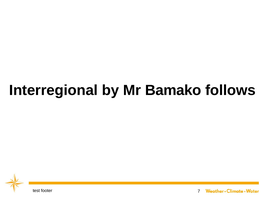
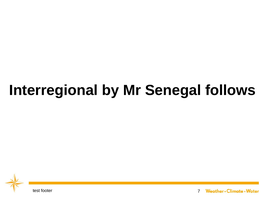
Bamako: Bamako -> Senegal
